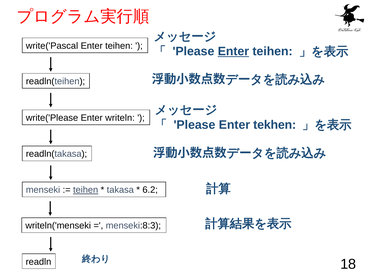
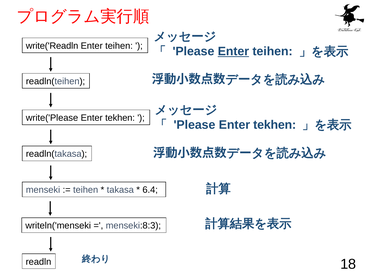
write('Pascal: write('Pascal -> write('Readln
write('Please Enter writeln: writeln -> tekhen
teihen at (86, 190) underline: present -> none
6.2: 6.2 -> 6.4
